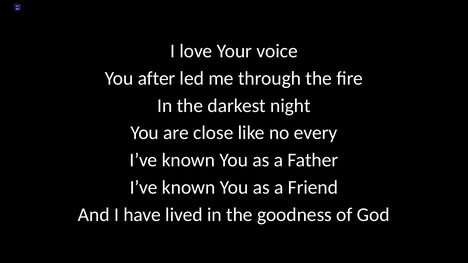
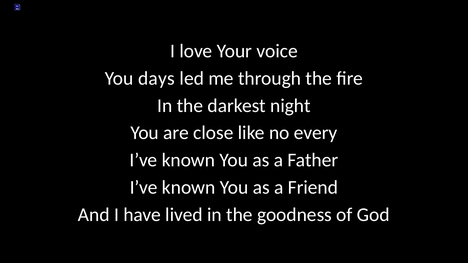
after: after -> days
